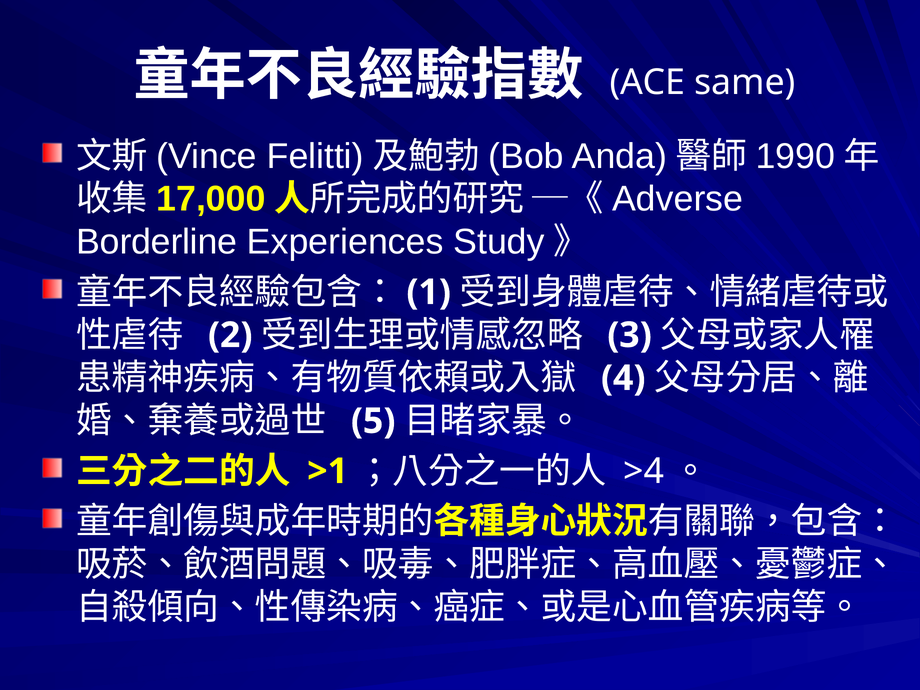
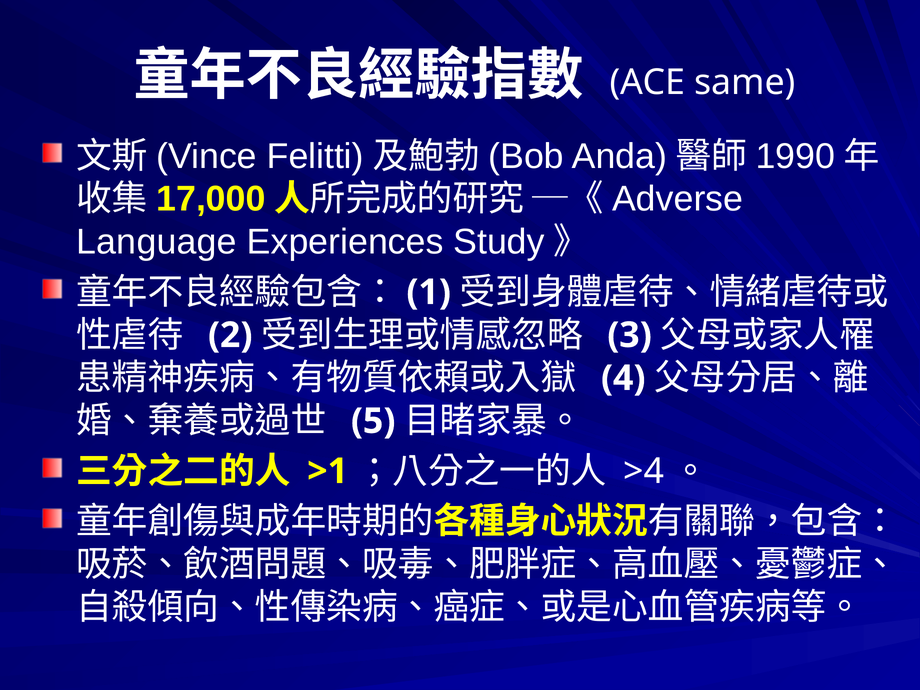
Borderline: Borderline -> Language
